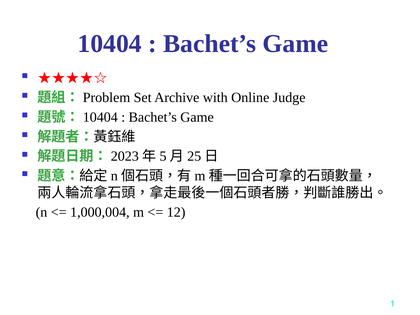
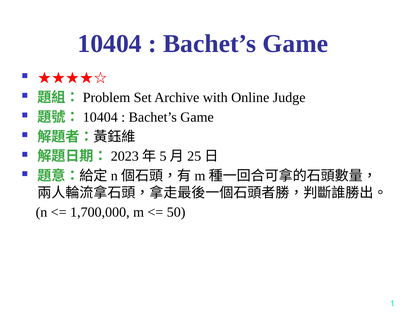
1,000,004: 1,000,004 -> 1,700,000
12: 12 -> 50
